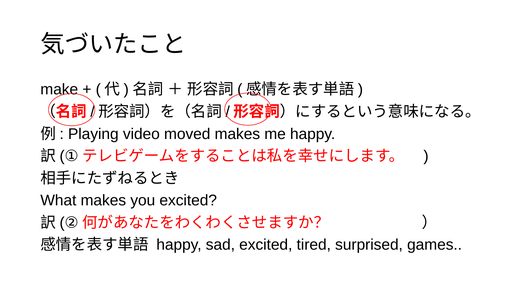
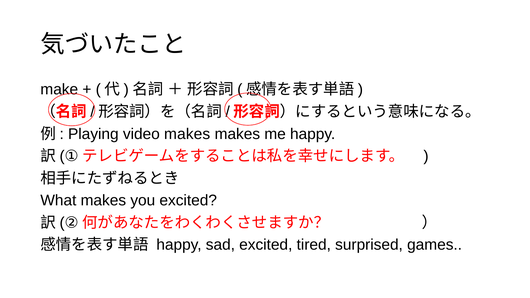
video moved: moved -> makes
